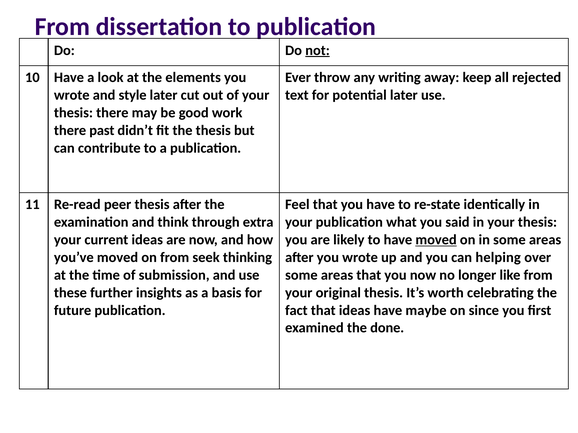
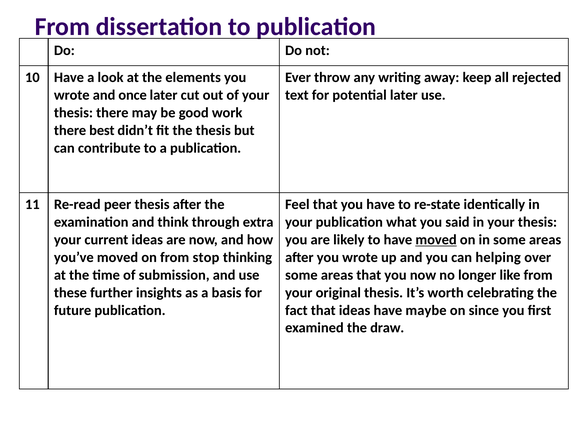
not underline: present -> none
style: style -> once
past: past -> best
seek: seek -> stop
done: done -> draw
